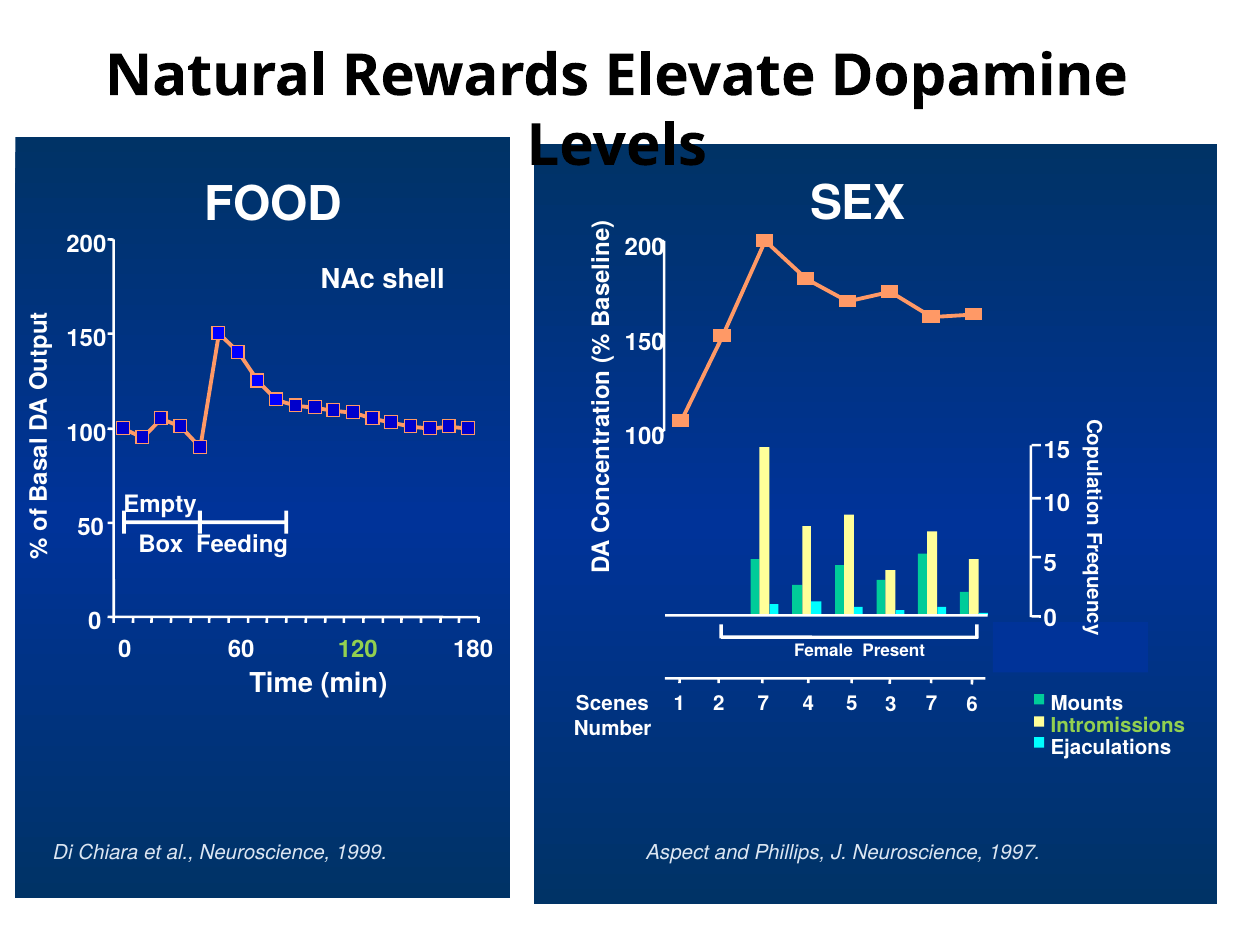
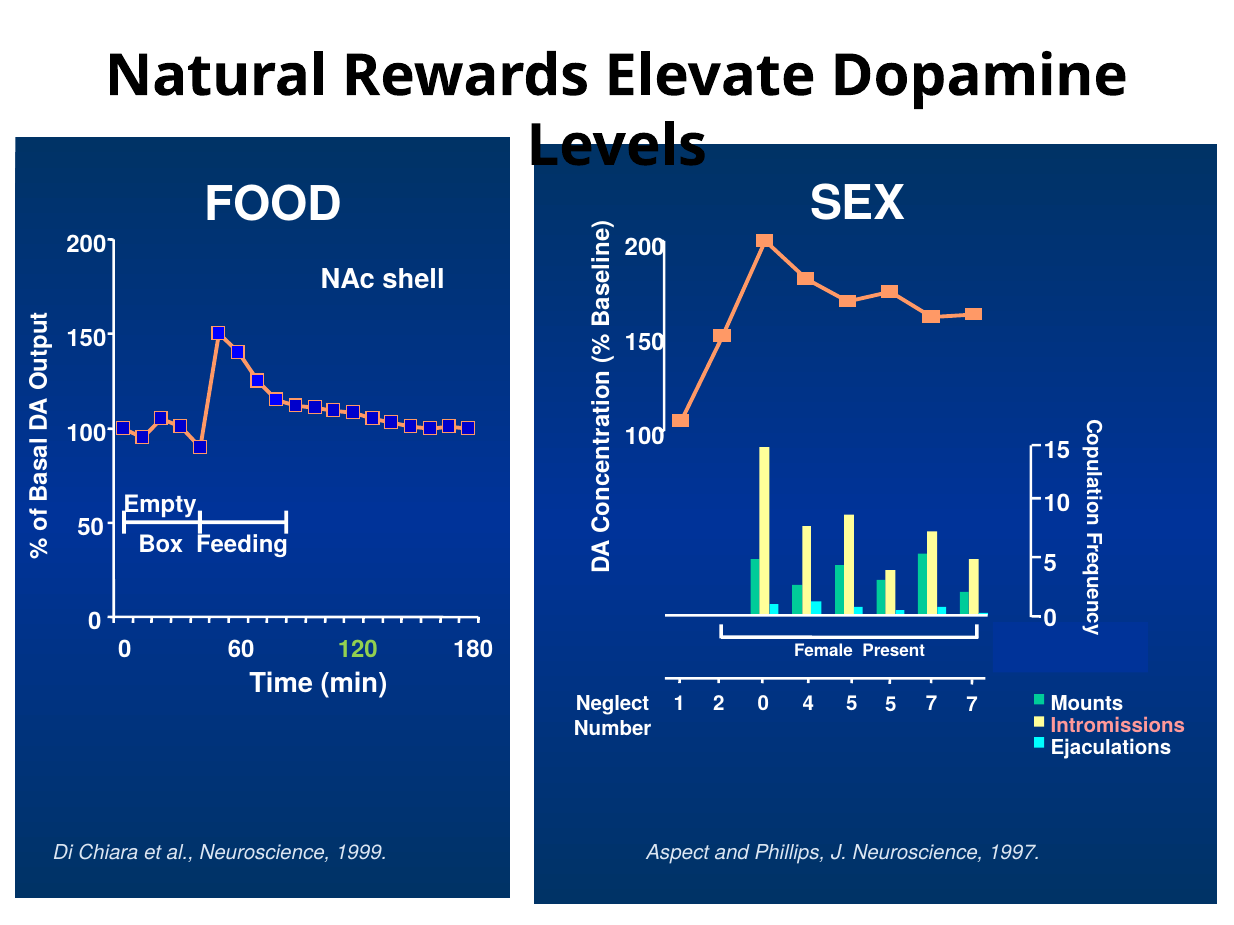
Scenes: Scenes -> Neglect
2 7: 7 -> 0
5 3: 3 -> 5
7 6: 6 -> 7
Intromissions colour: light green -> pink
